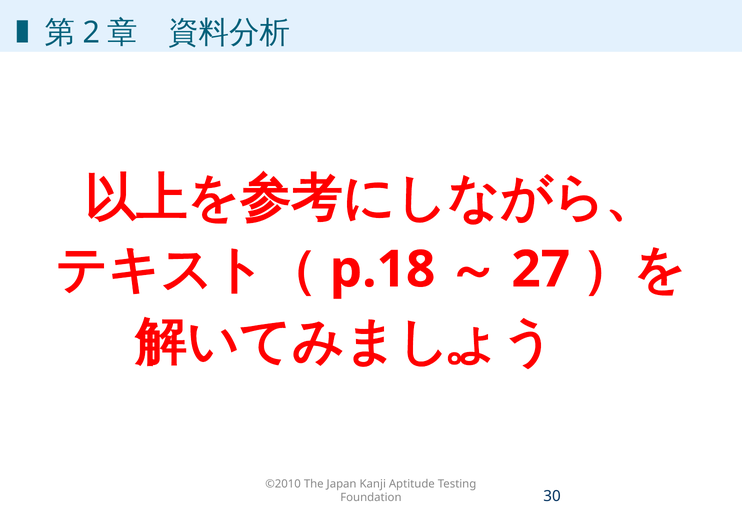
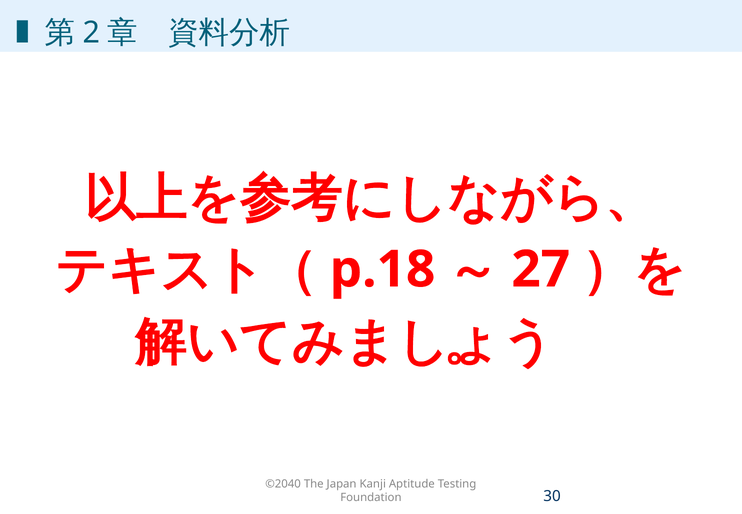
©2010: ©2010 -> ©2040
